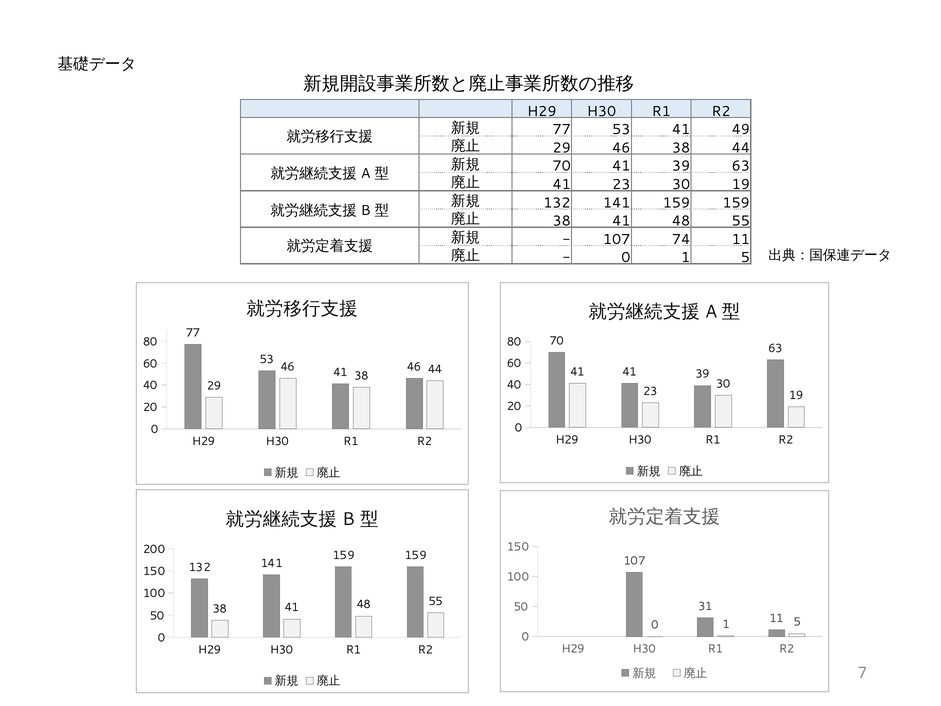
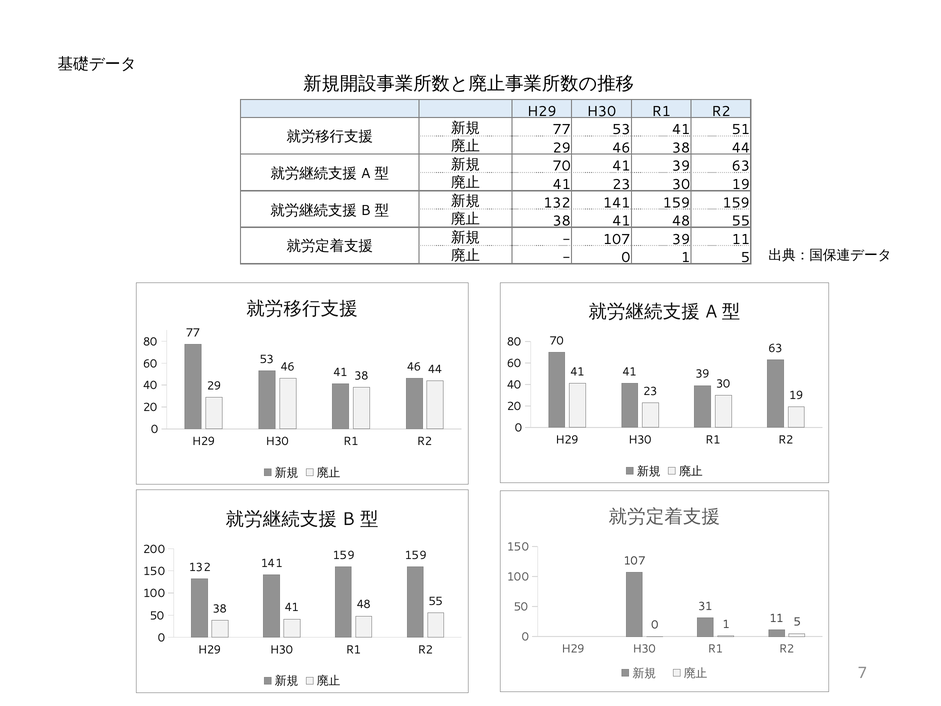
49: 49 -> 51
107 74: 74 -> 39
